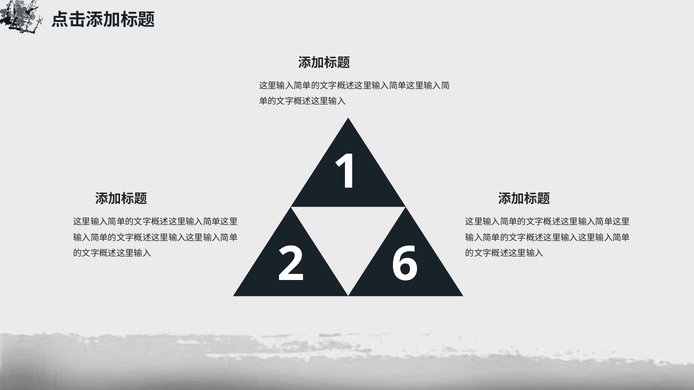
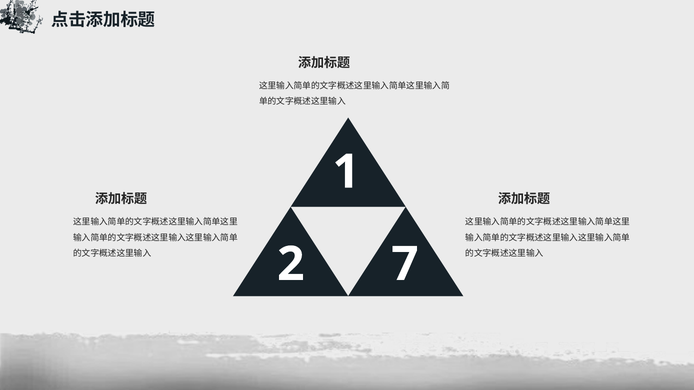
6: 6 -> 7
